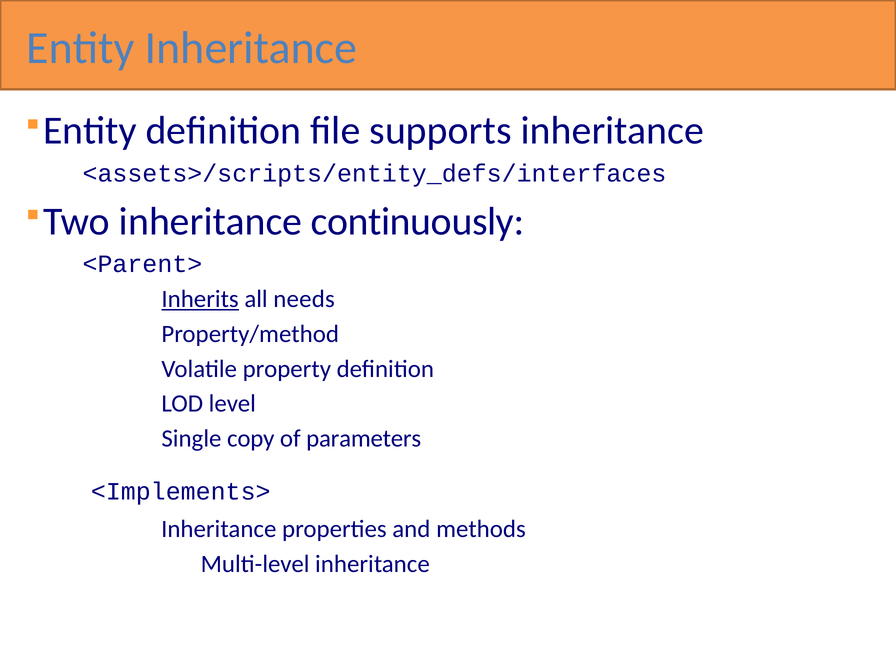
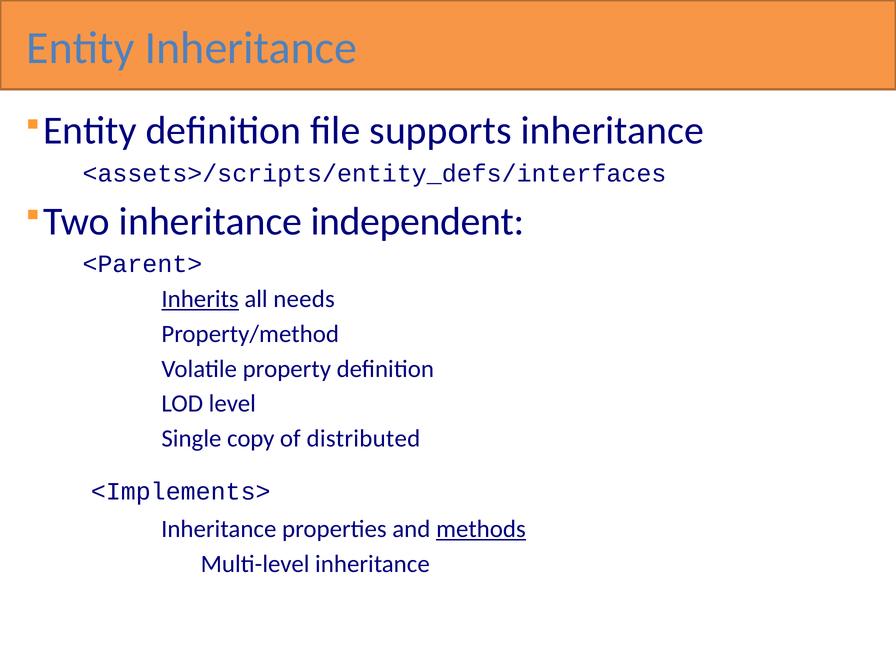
continuously: continuously -> independent
parameters: parameters -> distributed
methods underline: none -> present
